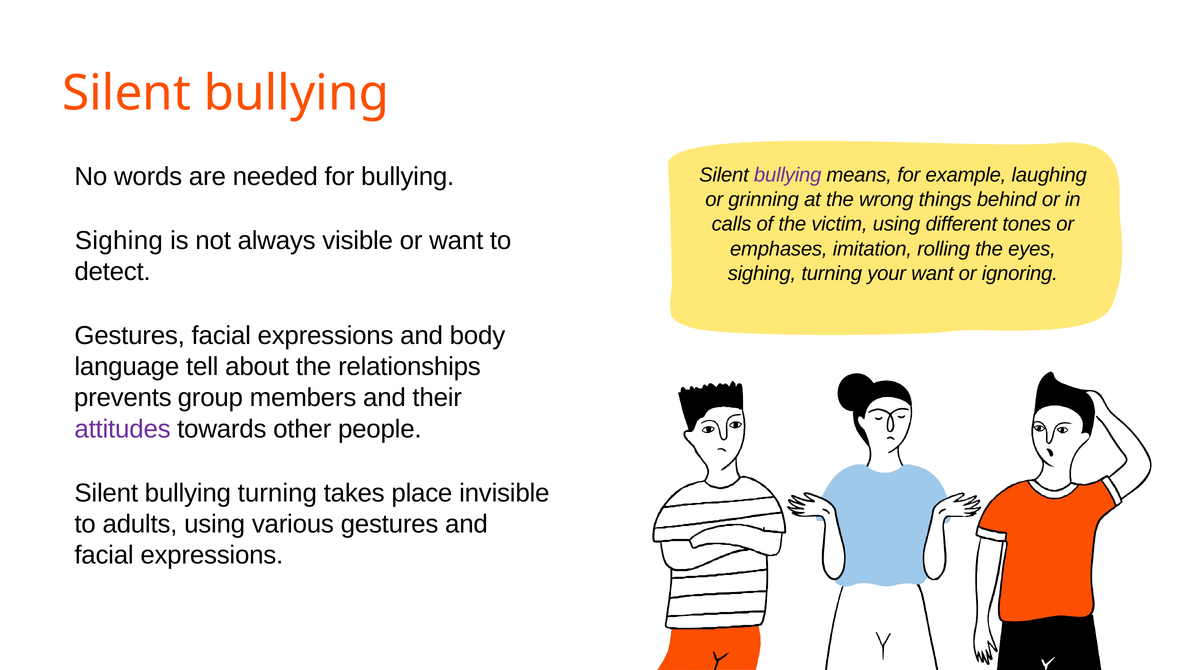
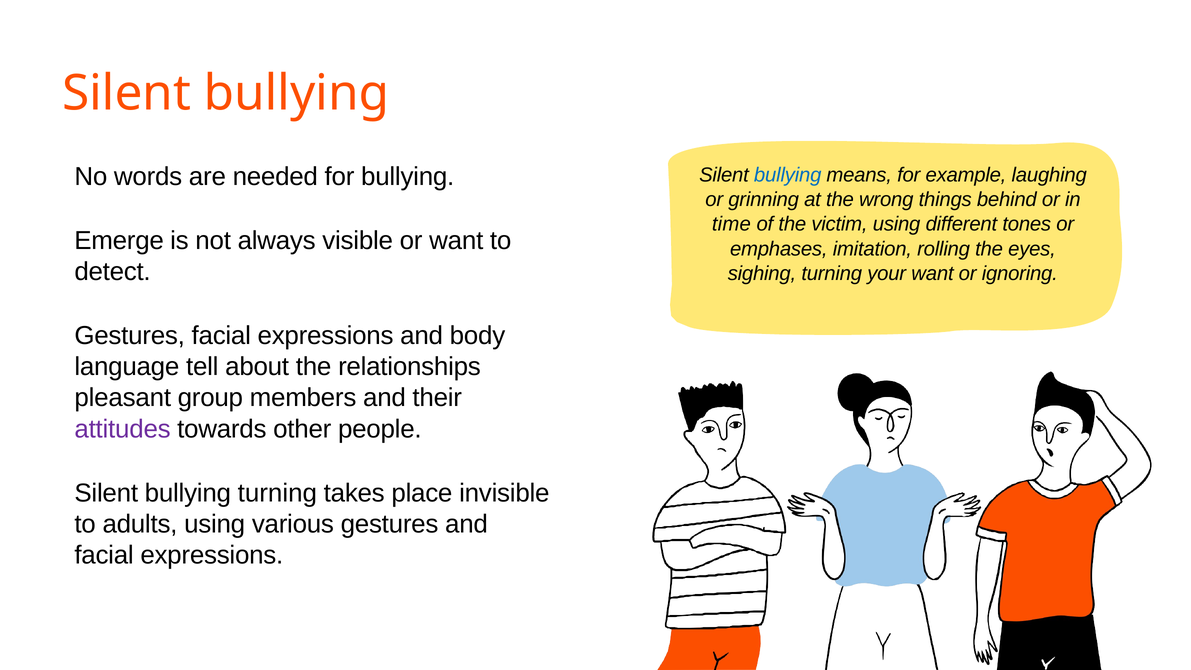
bullying at (788, 175) colour: purple -> blue
calls: calls -> time
Sighing at (119, 241): Sighing -> Emerge
prevents: prevents -> pleasant
